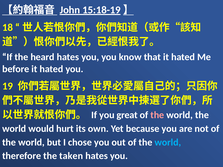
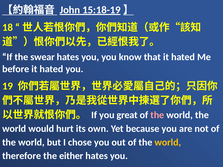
heard: heard -> swear
world at (168, 142) colour: light blue -> yellow
taken: taken -> either
